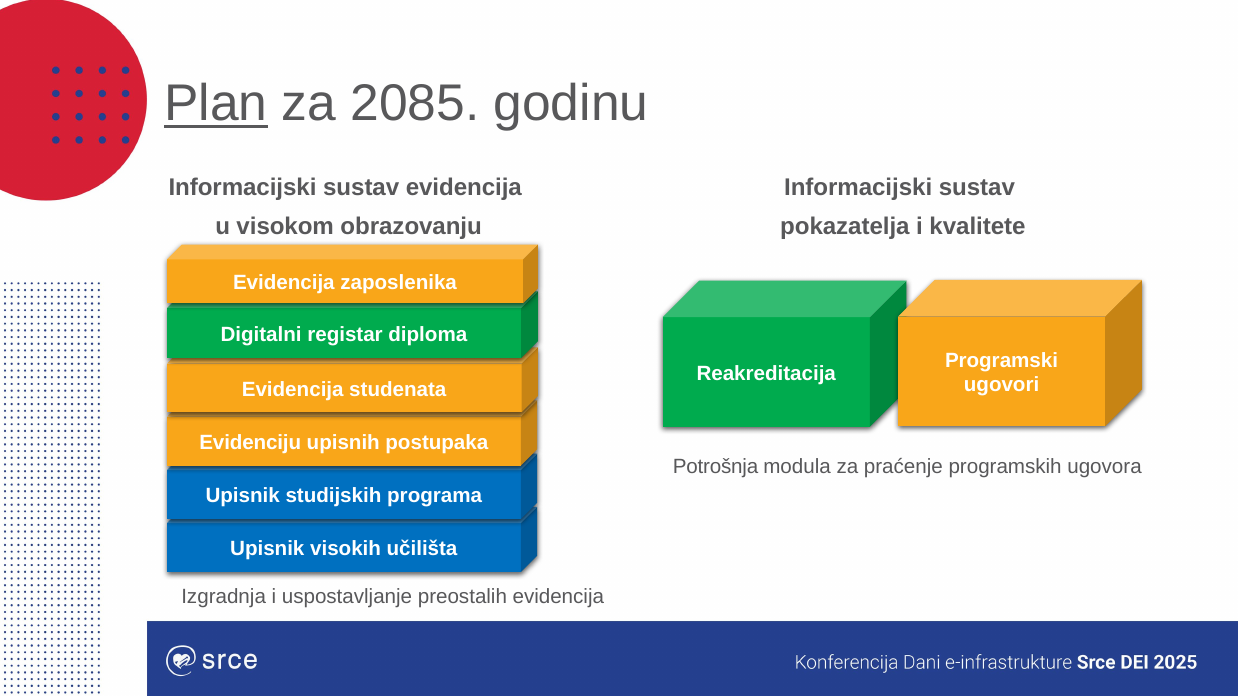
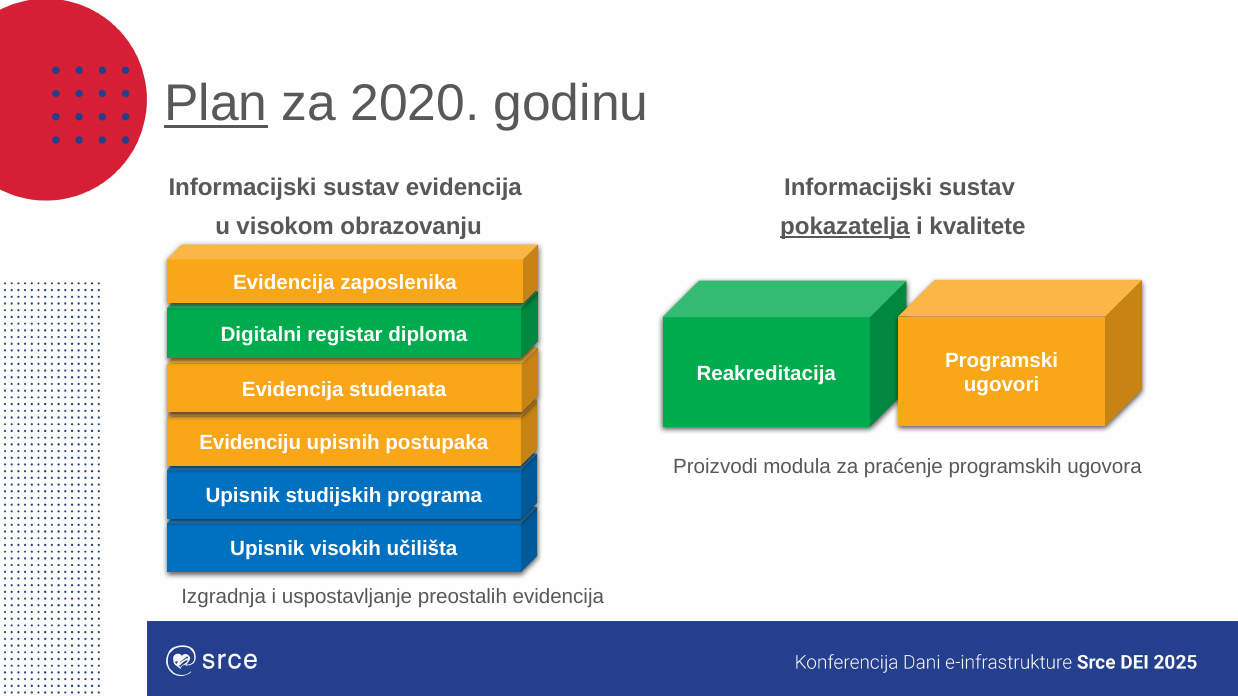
2085: 2085 -> 2020
pokazatelja underline: none -> present
Potrošnja: Potrošnja -> Proizvodi
